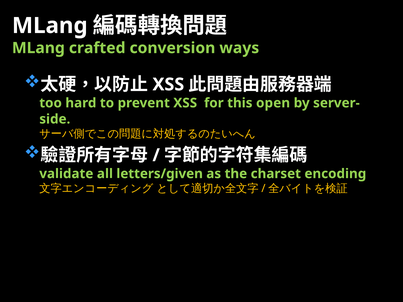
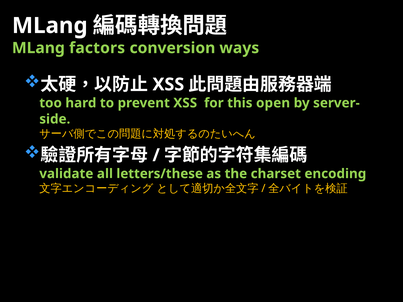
crafted: crafted -> factors
letters/given: letters/given -> letters/these
